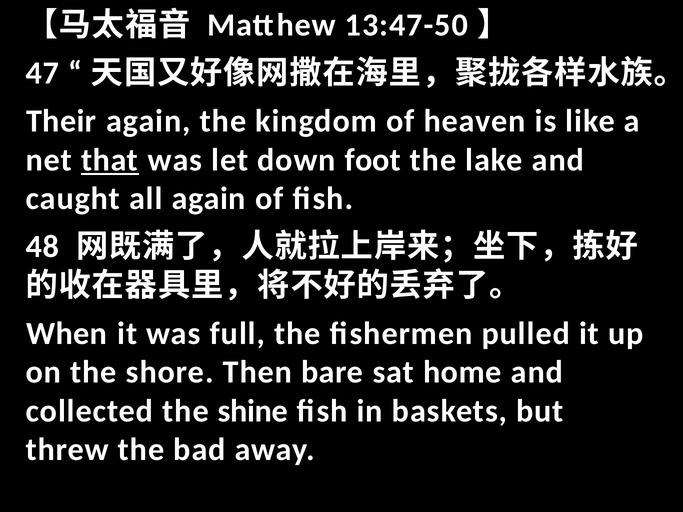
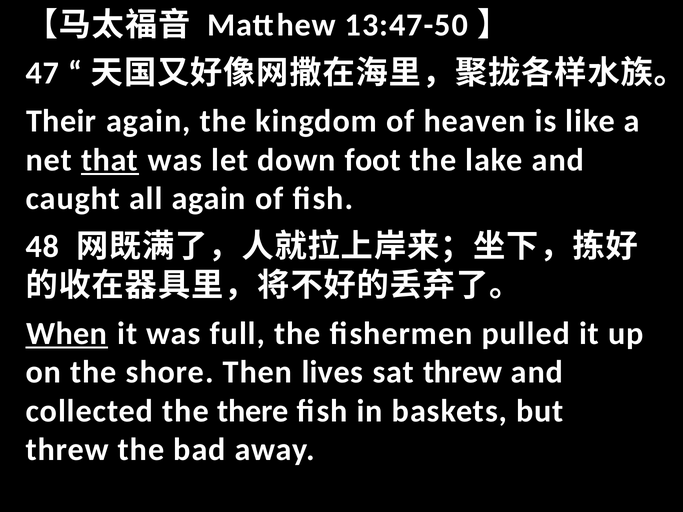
When underline: none -> present
bare: bare -> lives
sat home: home -> threw
shine: shine -> there
